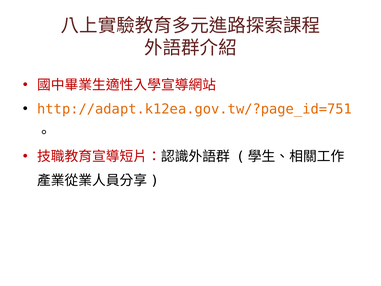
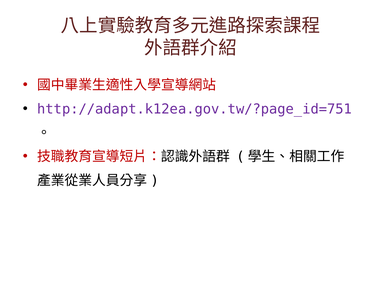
http://adapt.k12ea.gov.tw/?page_id=751 colour: orange -> purple
